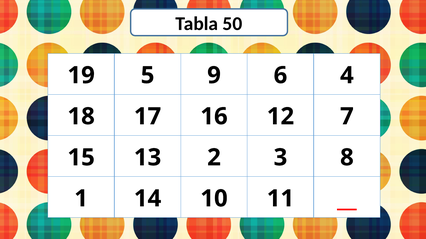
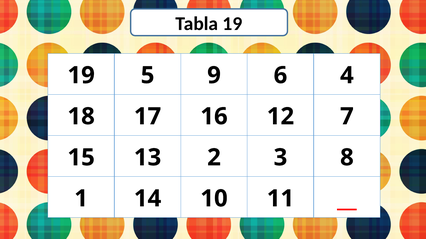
Tabla 50: 50 -> 19
